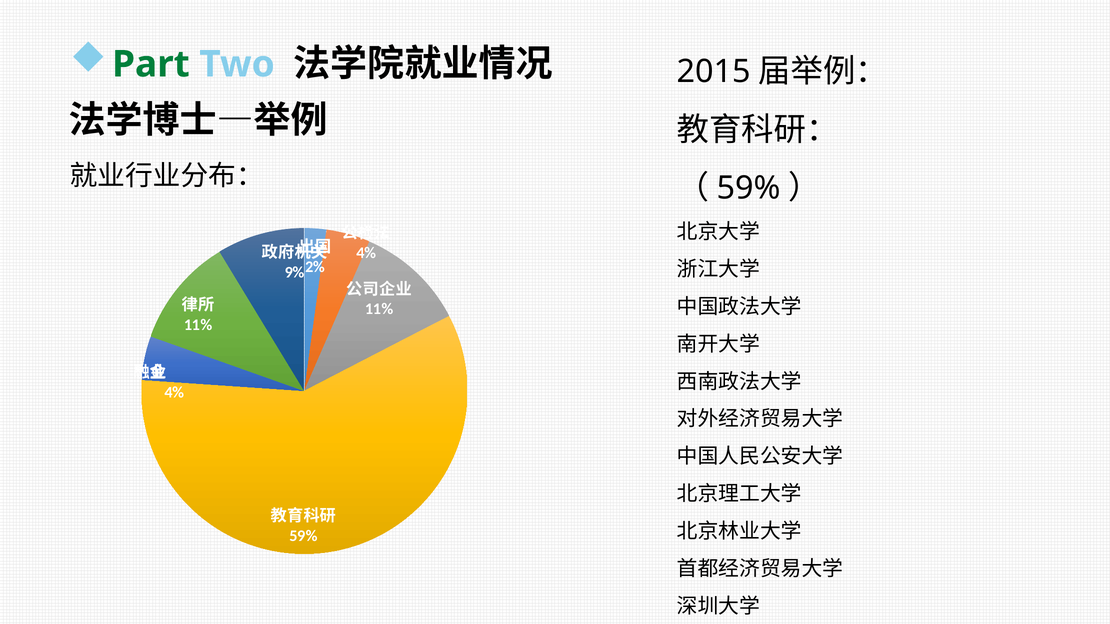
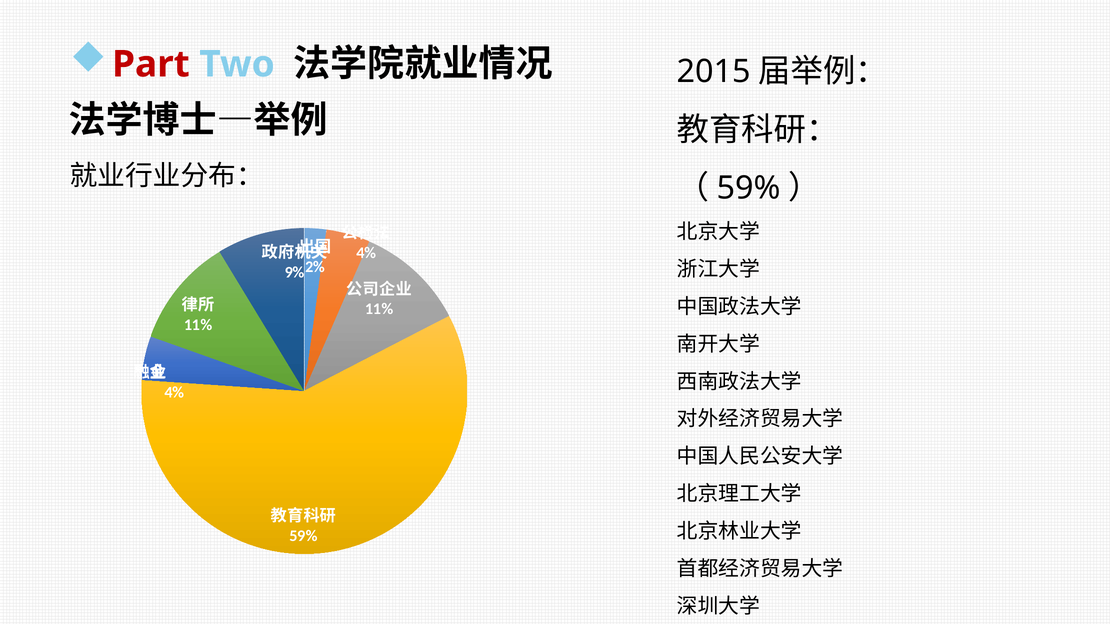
Part colour: green -> red
